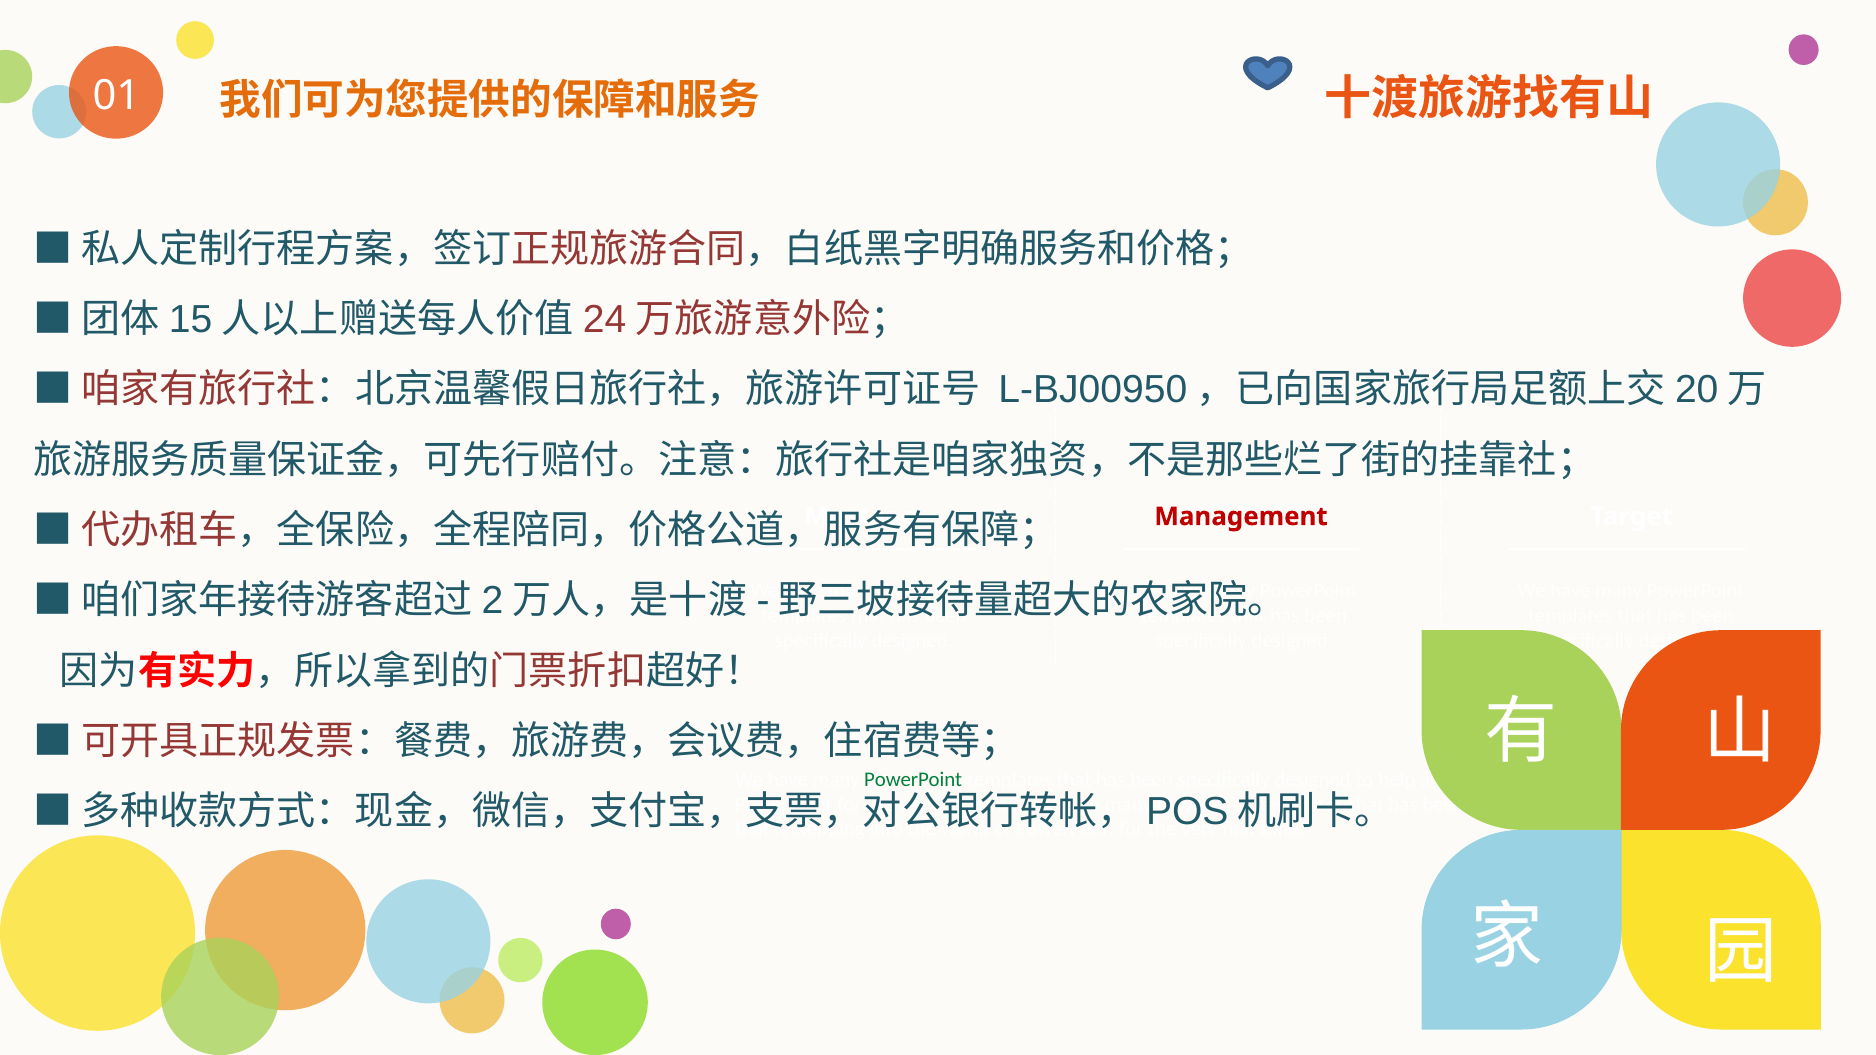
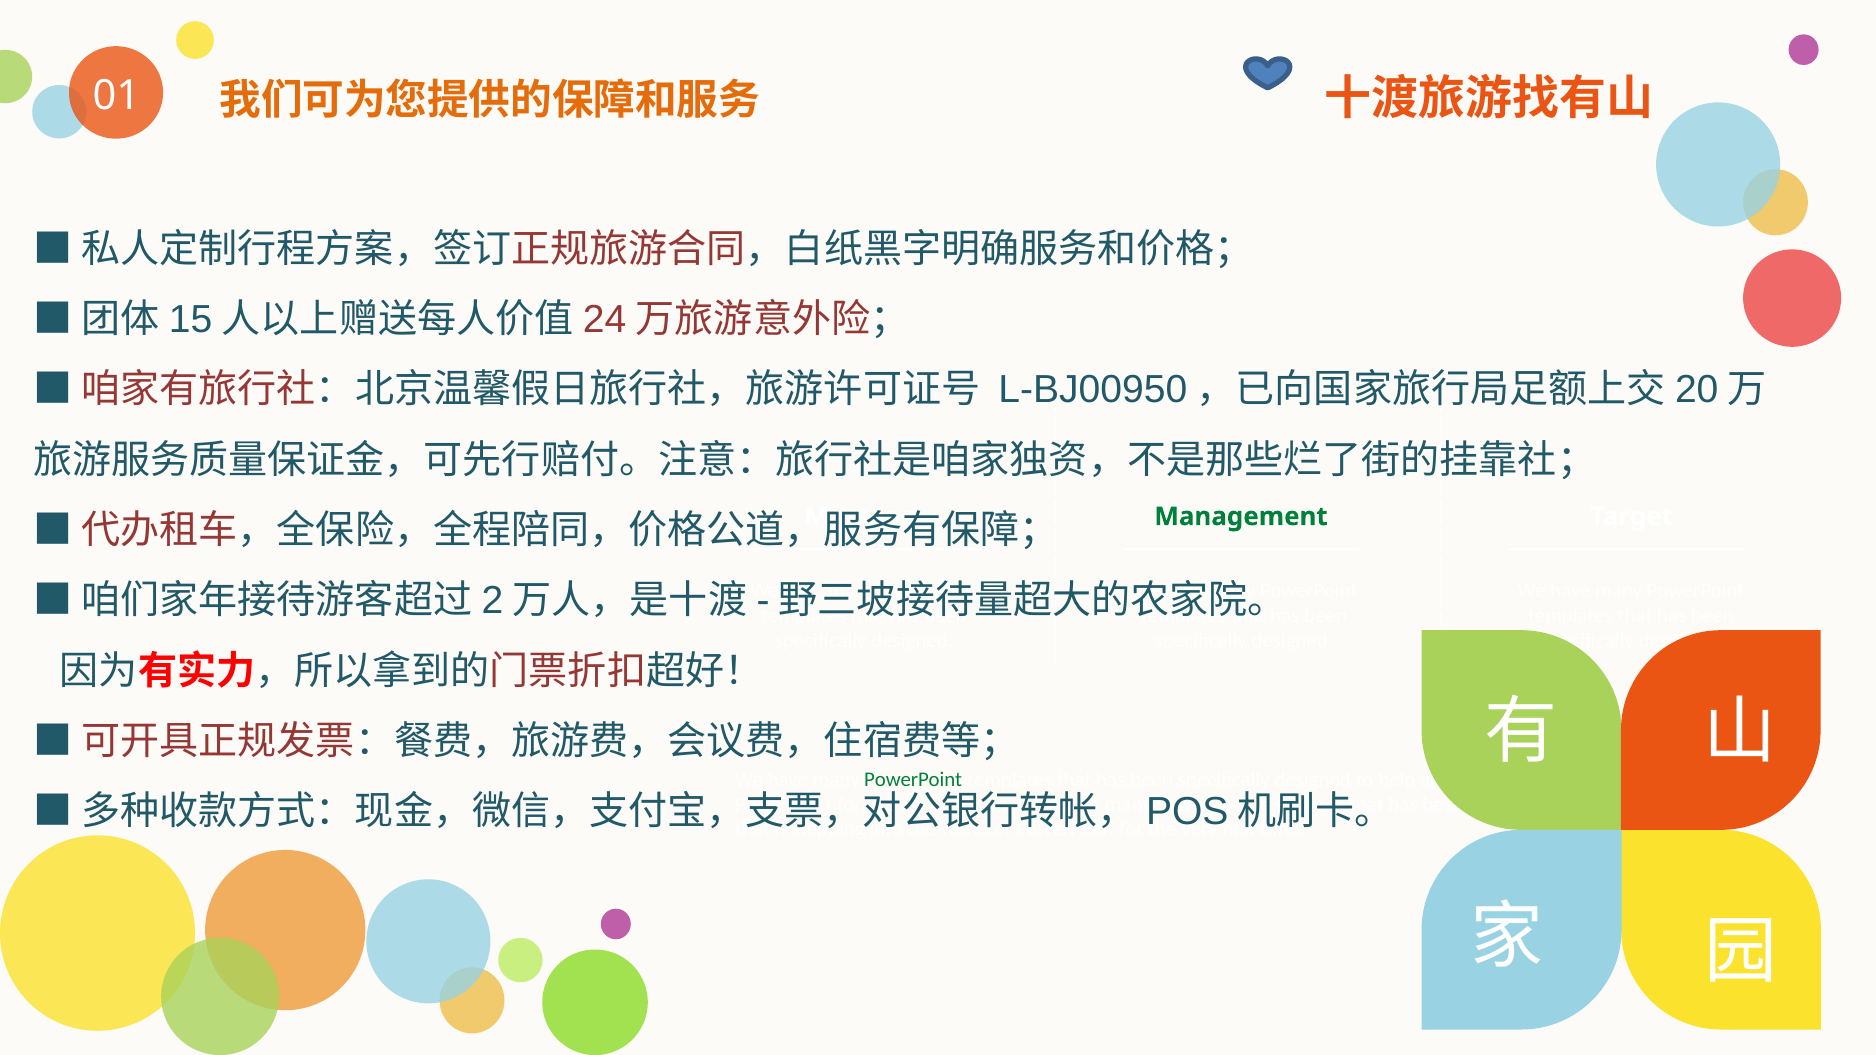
Management colour: red -> green
